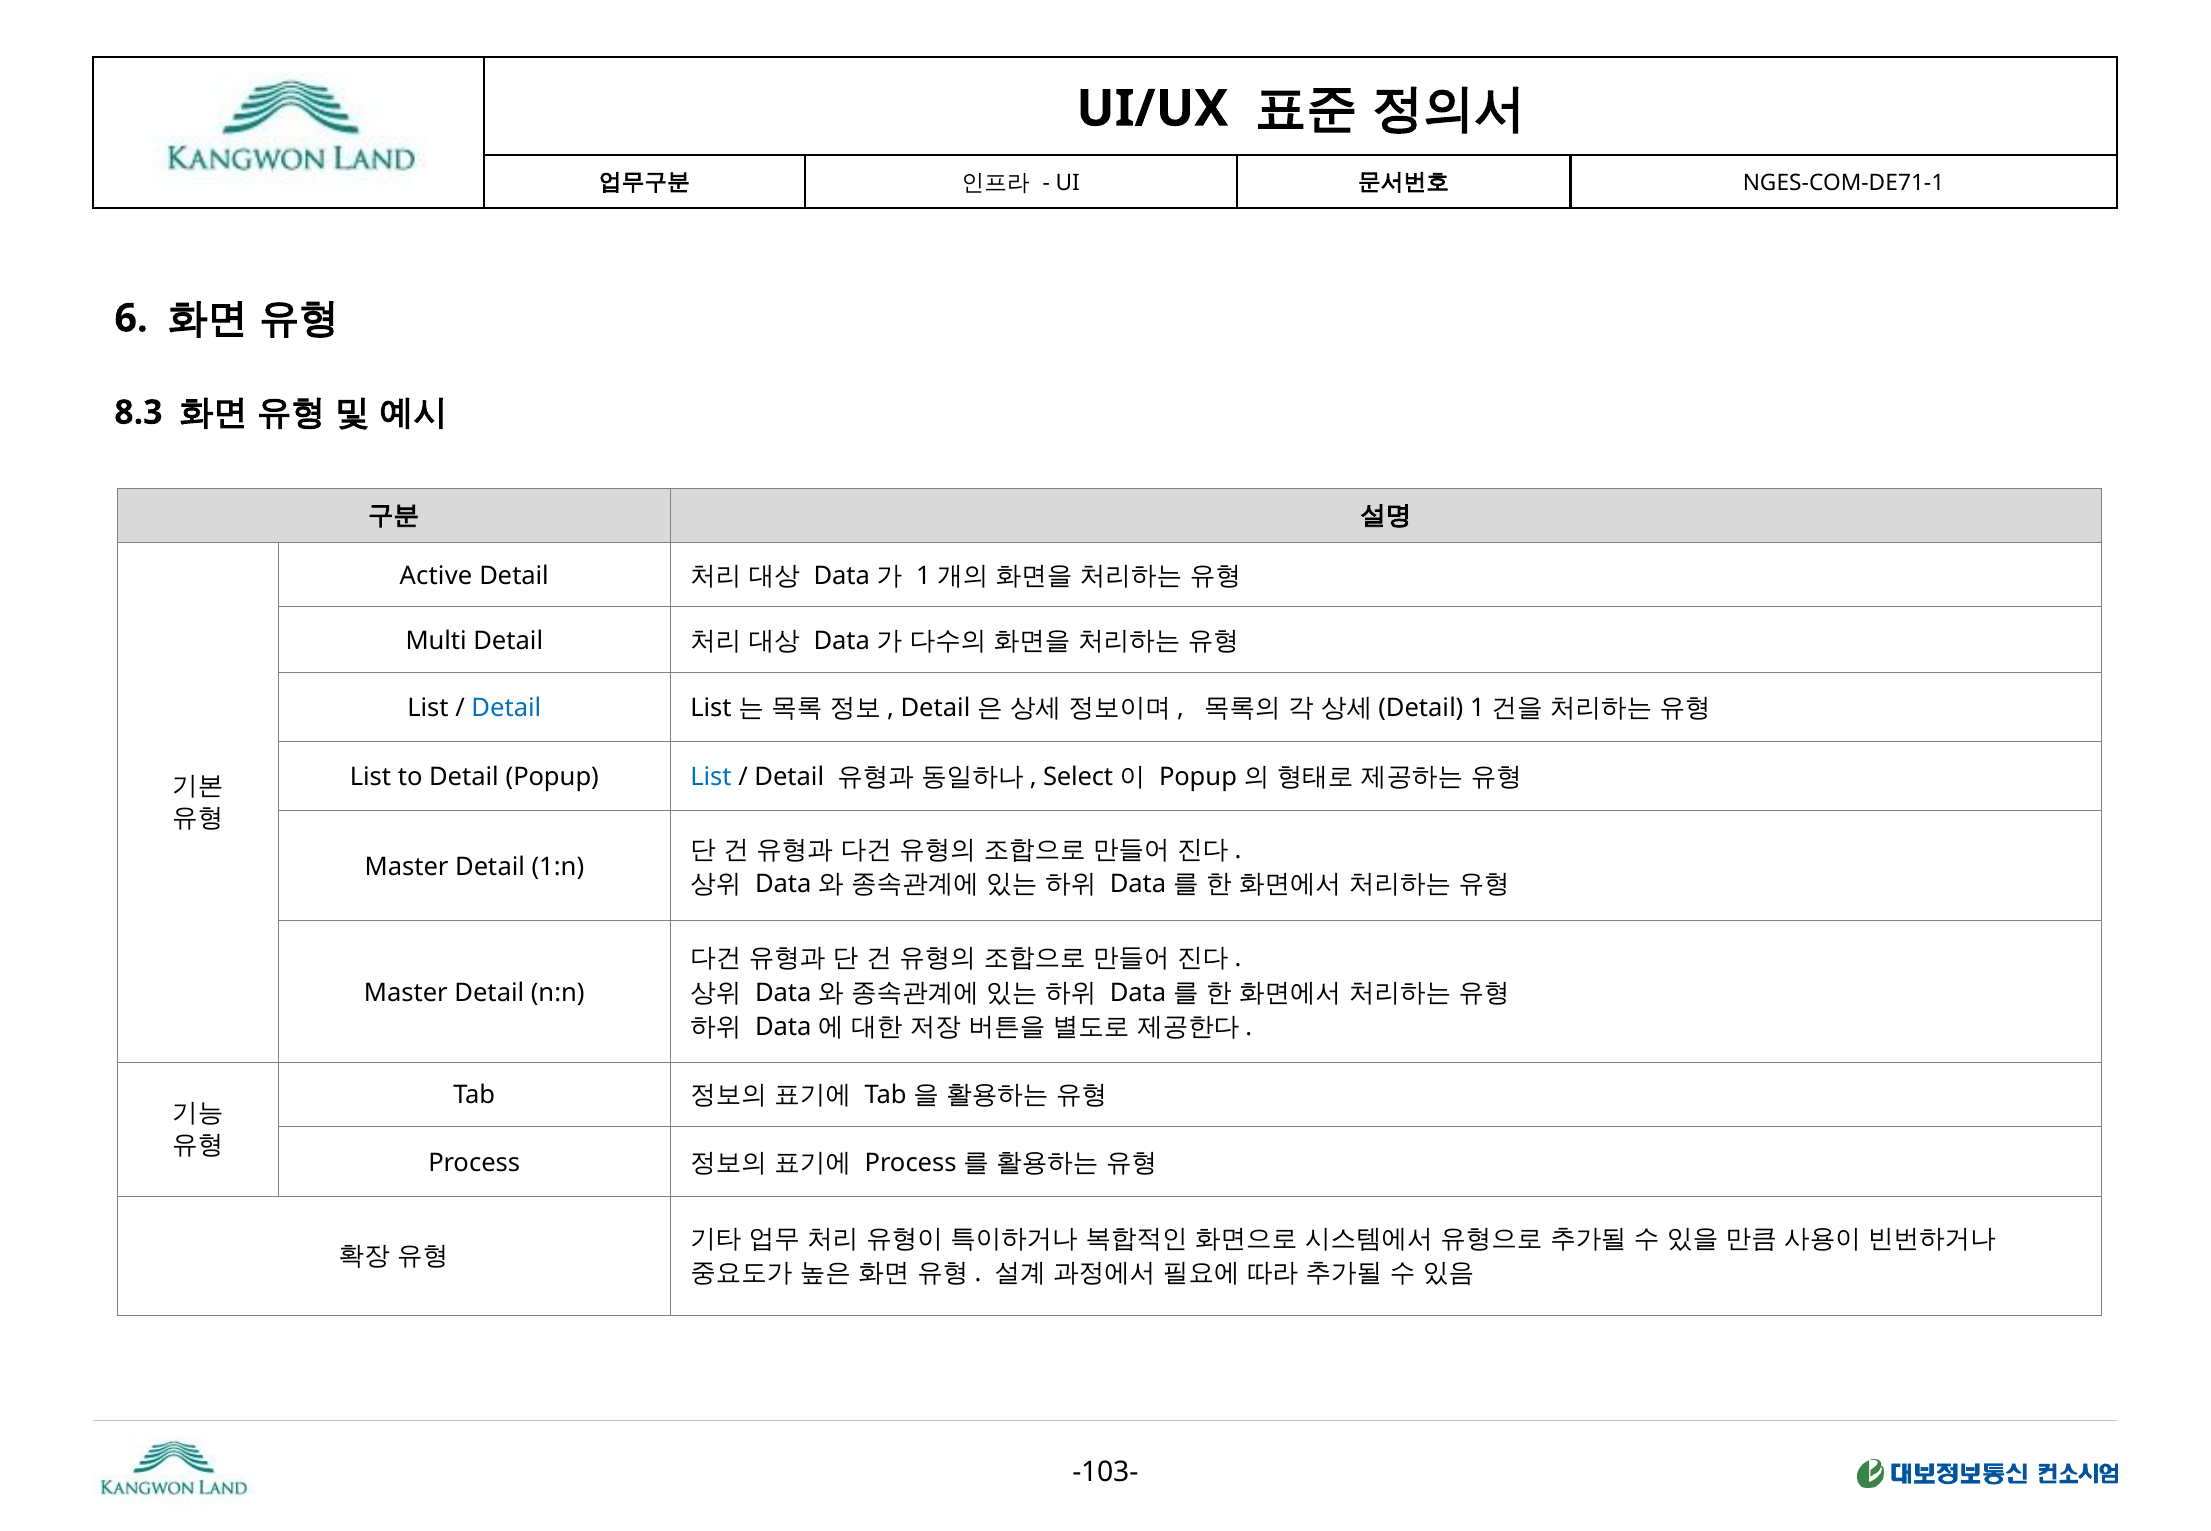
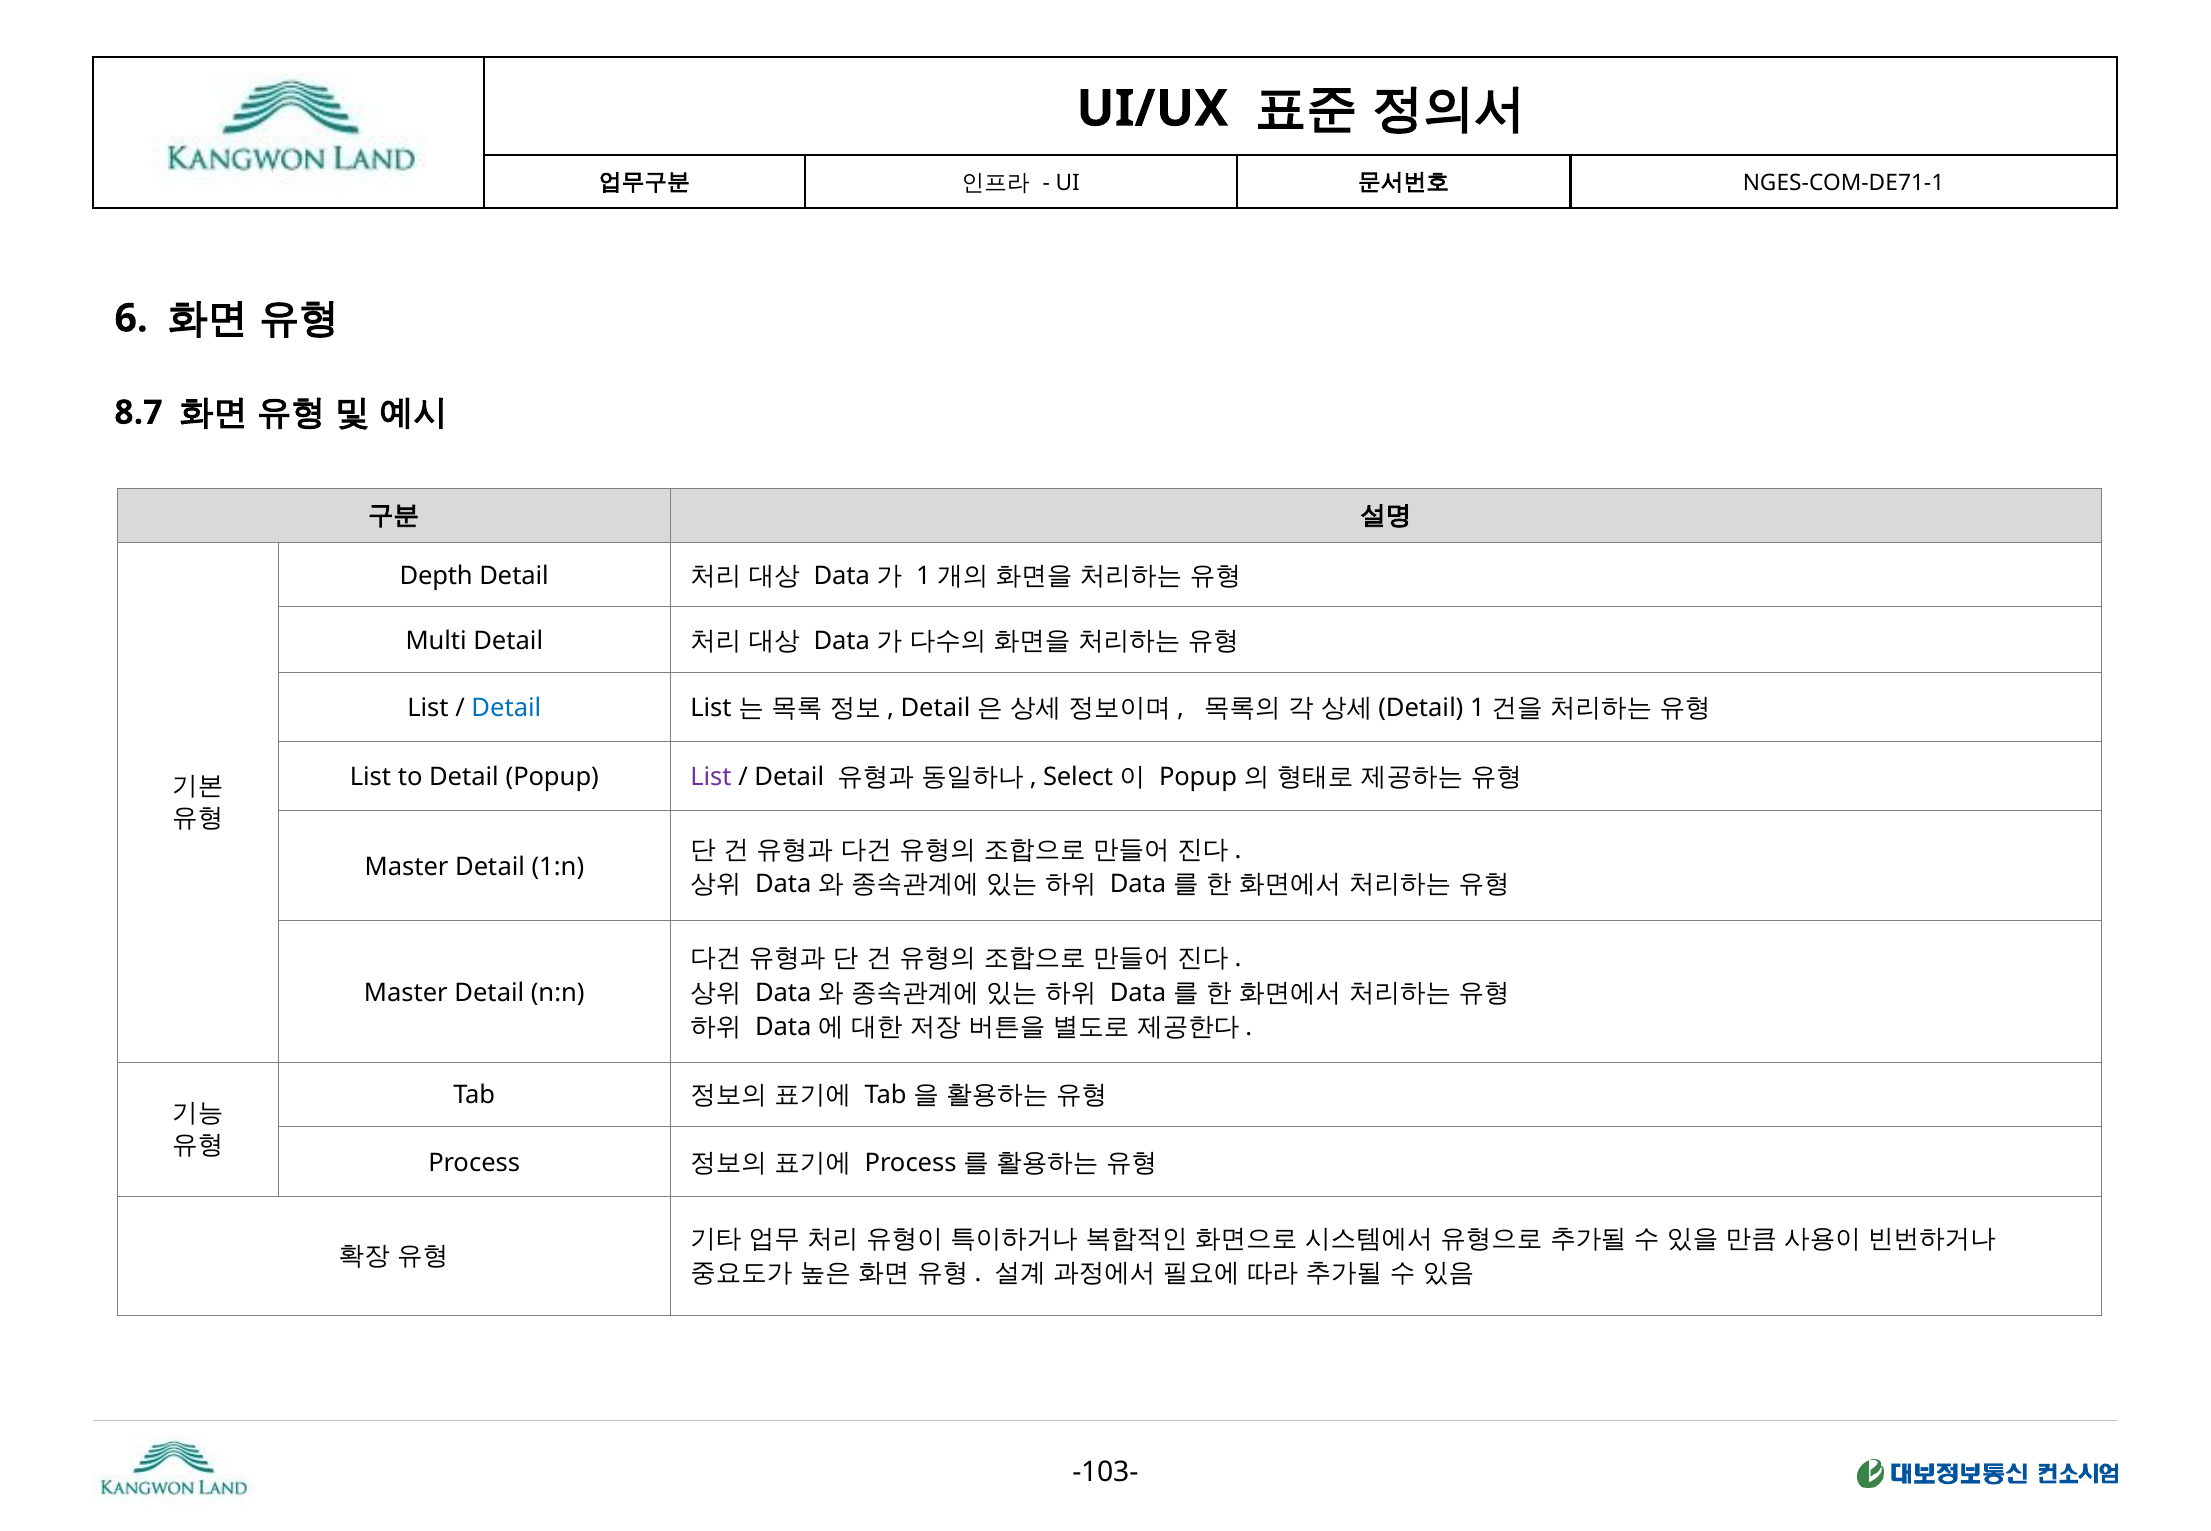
8.3: 8.3 -> 8.7
Active: Active -> Depth
List at (711, 777) colour: blue -> purple
